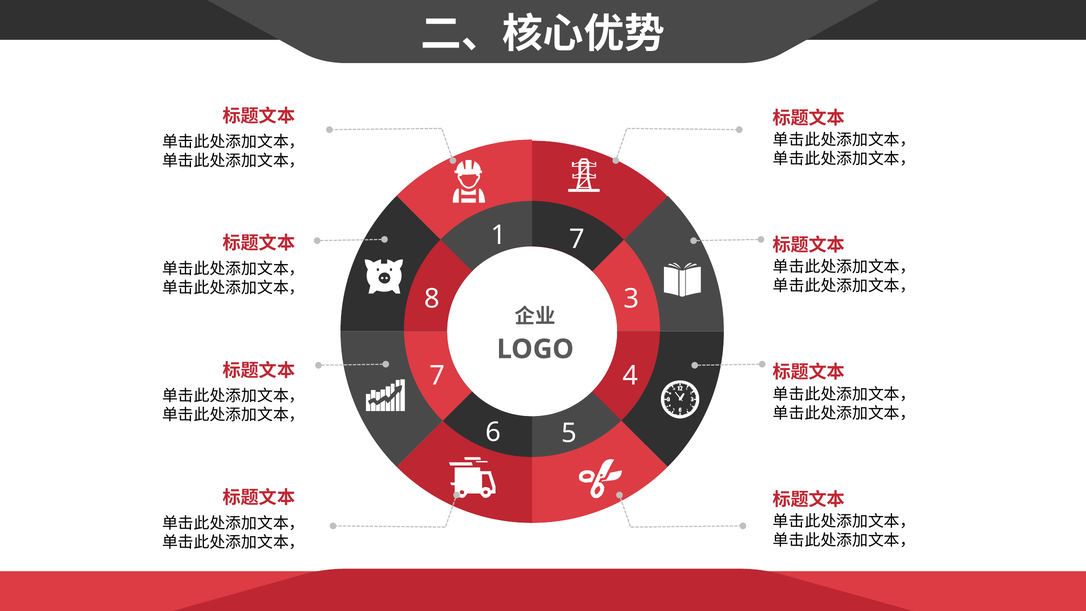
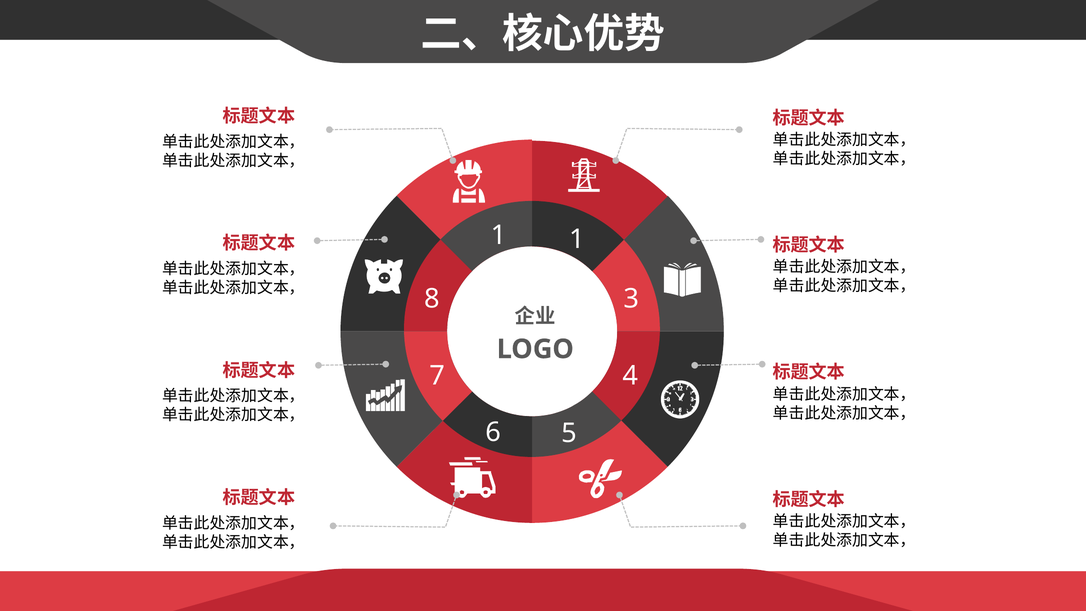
1 7: 7 -> 1
